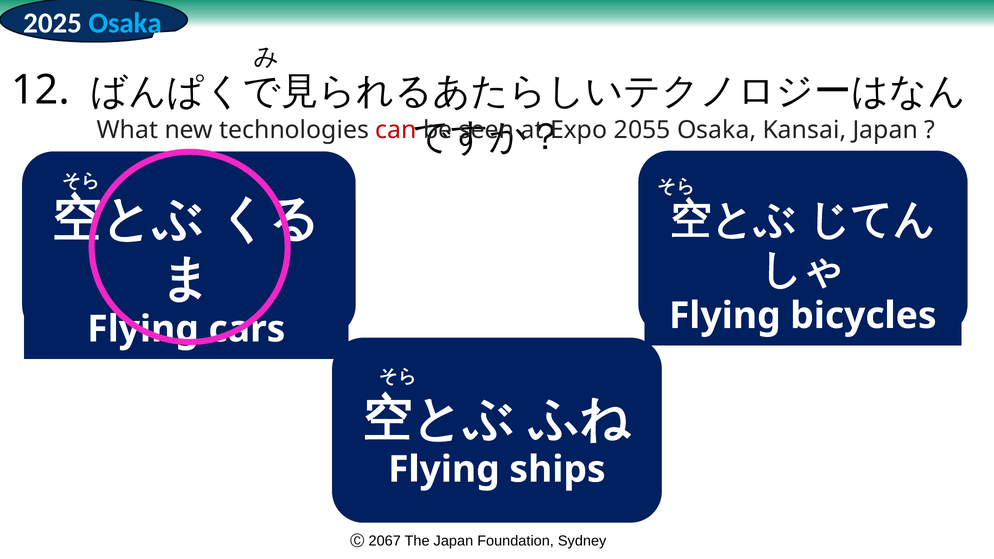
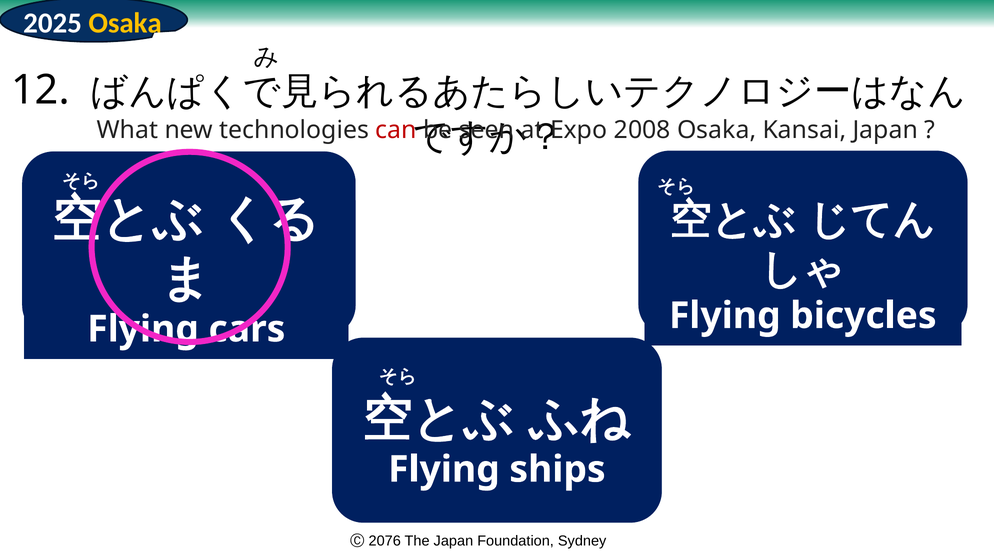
Osaka at (125, 23) colour: light blue -> yellow
2055: 2055 -> 2008
2067: 2067 -> 2076
